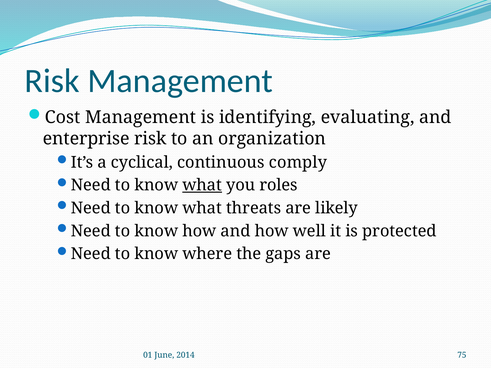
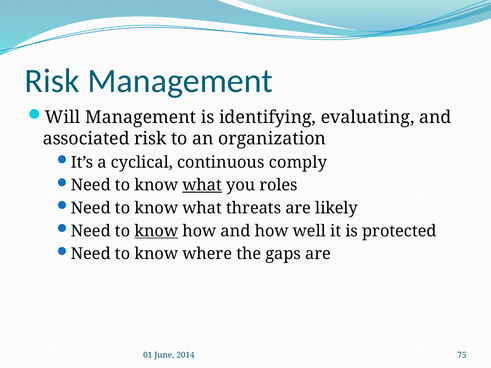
Cost: Cost -> Will
enterprise: enterprise -> associated
know at (156, 231) underline: none -> present
